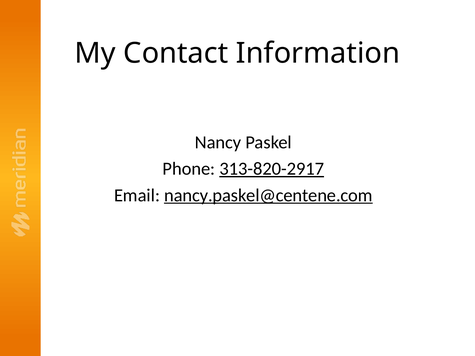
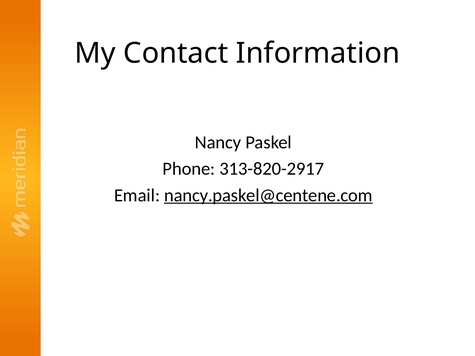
313-820-2917 underline: present -> none
